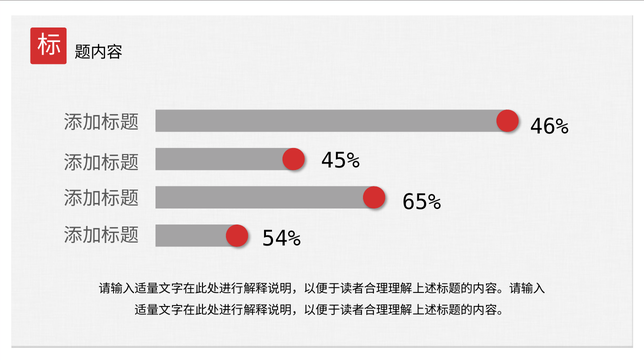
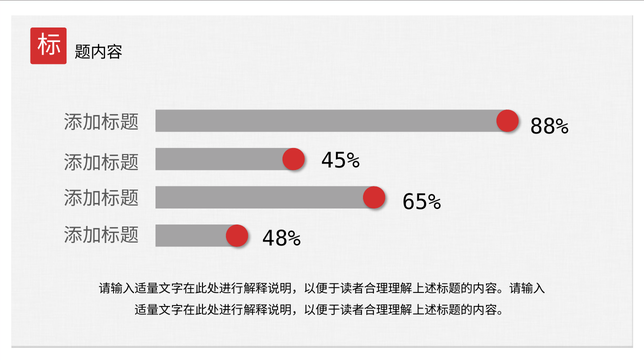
46%: 46% -> 88%
54%: 54% -> 48%
